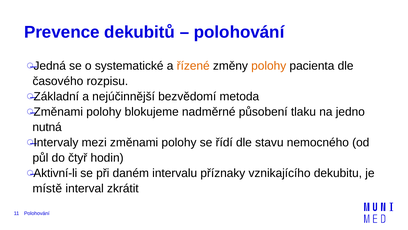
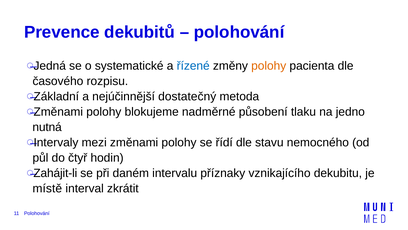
řízené colour: orange -> blue
bezvědomí: bezvědomí -> dostatečný
Aktivní-li: Aktivní-li -> Zahájit-li
